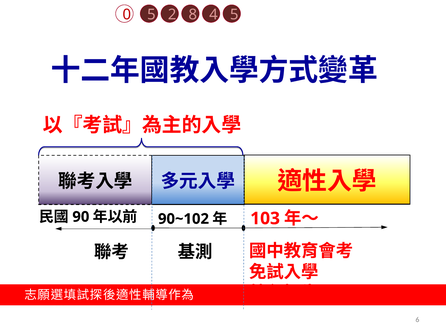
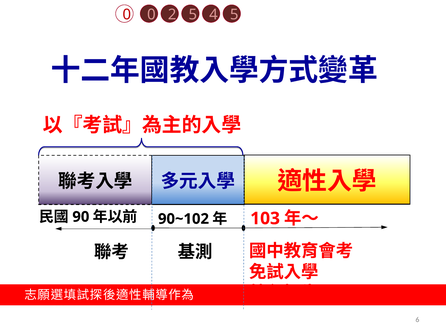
0 5: 5 -> 0
2 8: 8 -> 5
